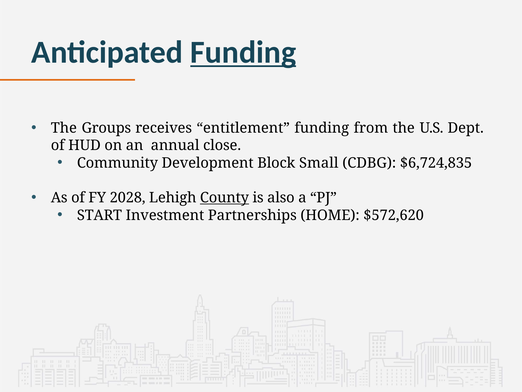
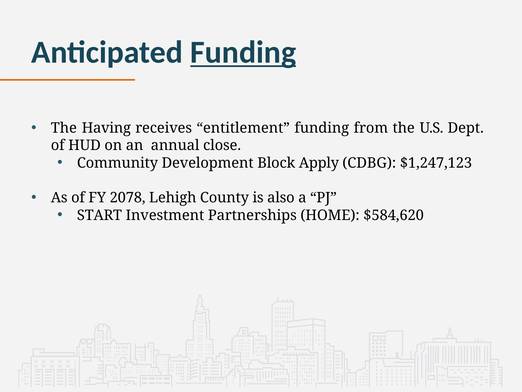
Groups: Groups -> Having
Small: Small -> Apply
$6,724,835: $6,724,835 -> $1,247,123
2028: 2028 -> 2078
County underline: present -> none
$572,620: $572,620 -> $584,620
